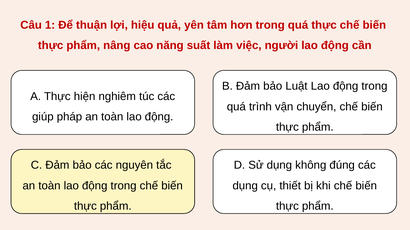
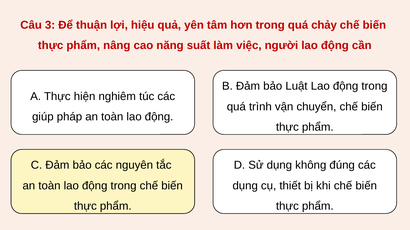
1: 1 -> 3
quá thực: thực -> chảy
